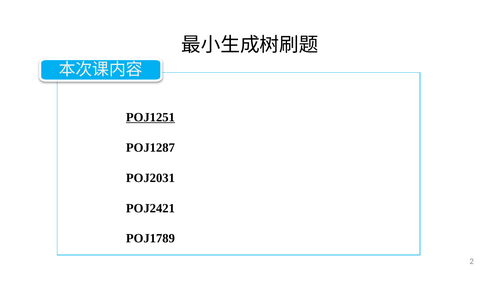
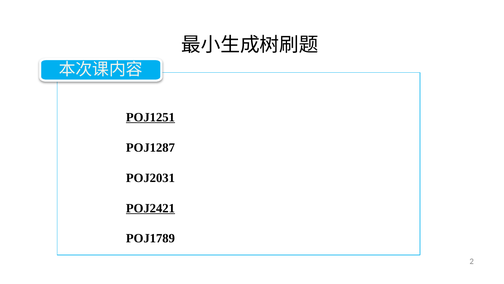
POJ2421 underline: none -> present
